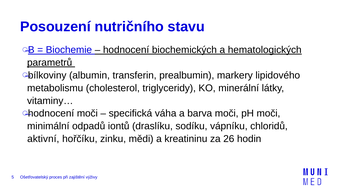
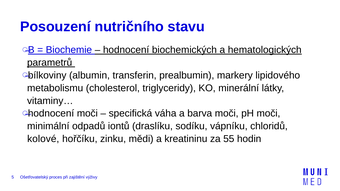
aktivní: aktivní -> kolové
26: 26 -> 55
